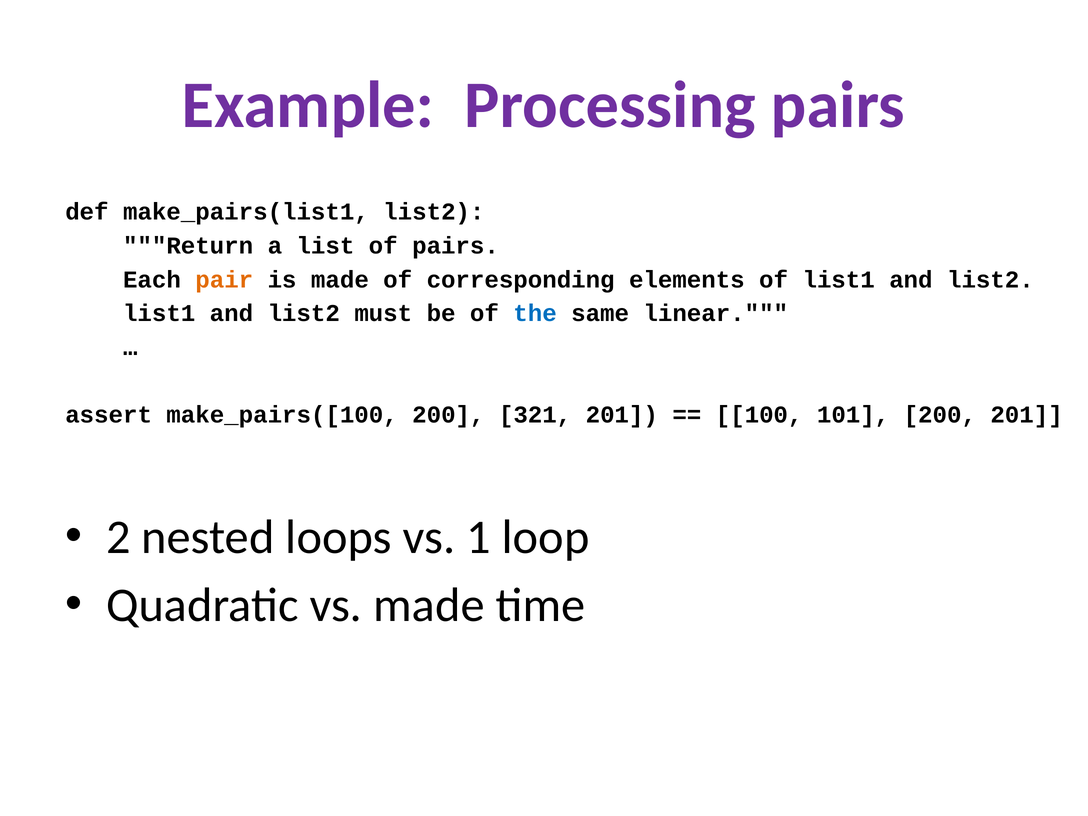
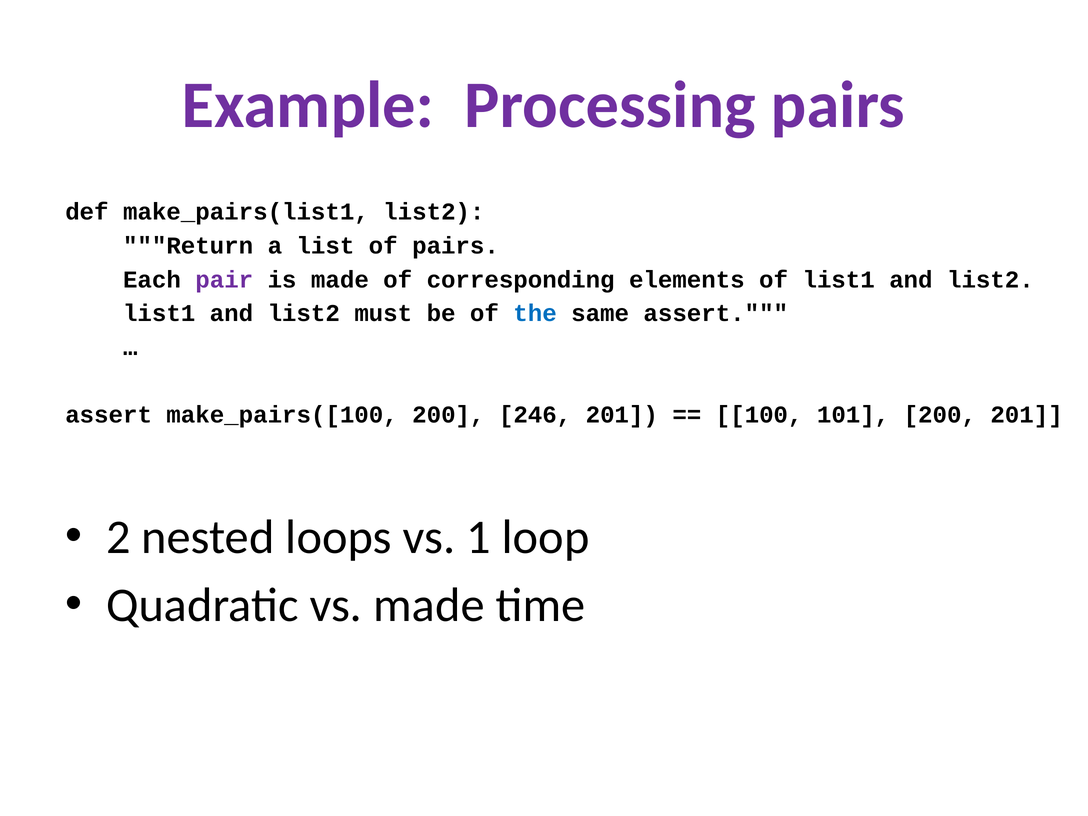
pair colour: orange -> purple
same linear: linear -> assert
321: 321 -> 246
